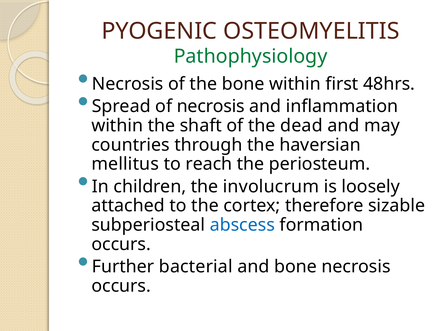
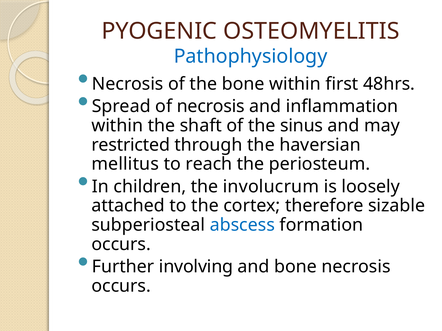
Pathophysiology colour: green -> blue
dead: dead -> sinus
countries: countries -> restricted
bacterial: bacterial -> involving
